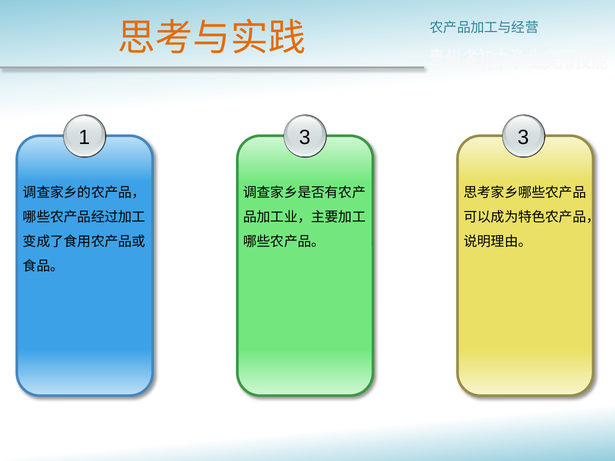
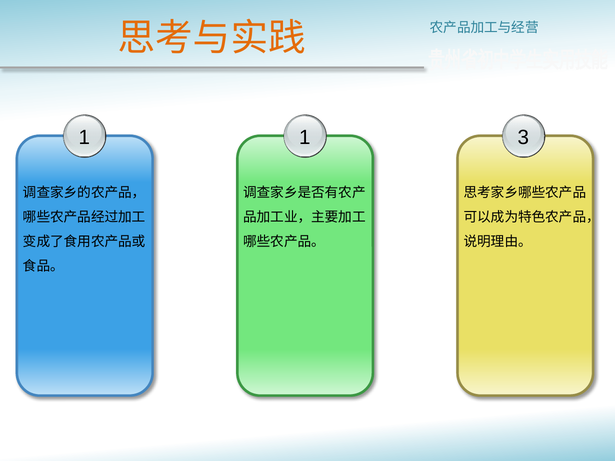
1 3: 3 -> 1
